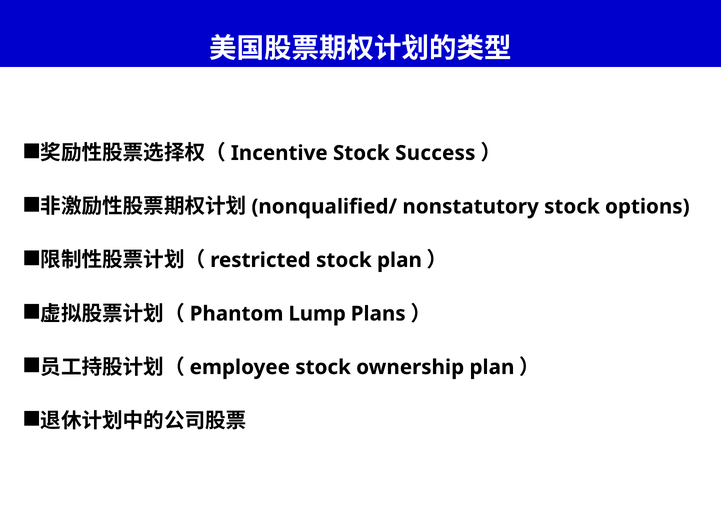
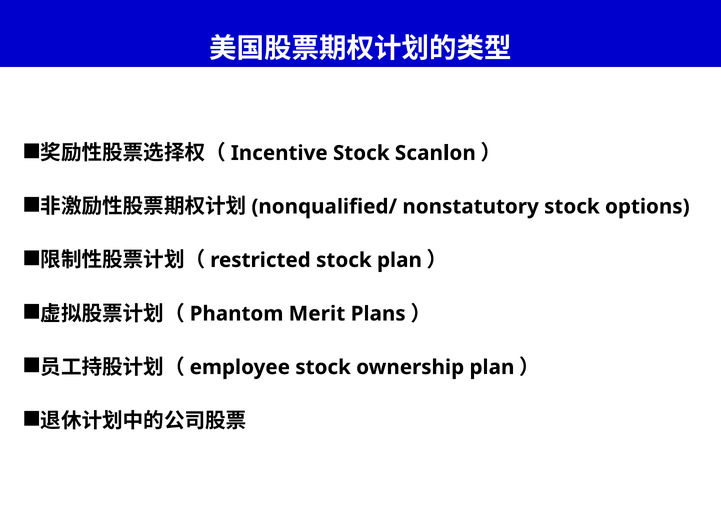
Success: Success -> Scanlon
Lump: Lump -> Merit
